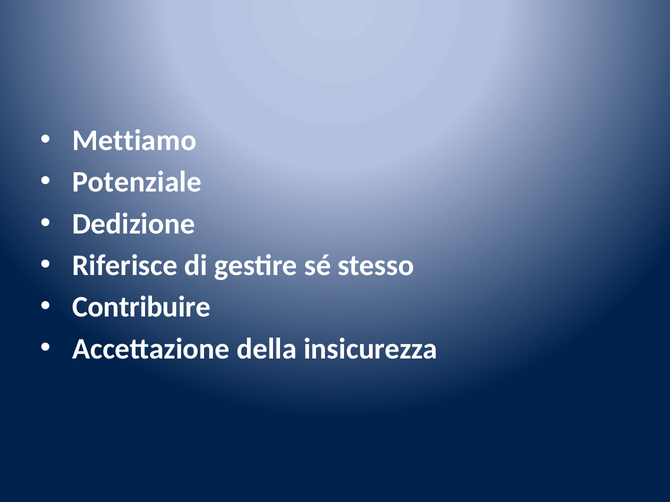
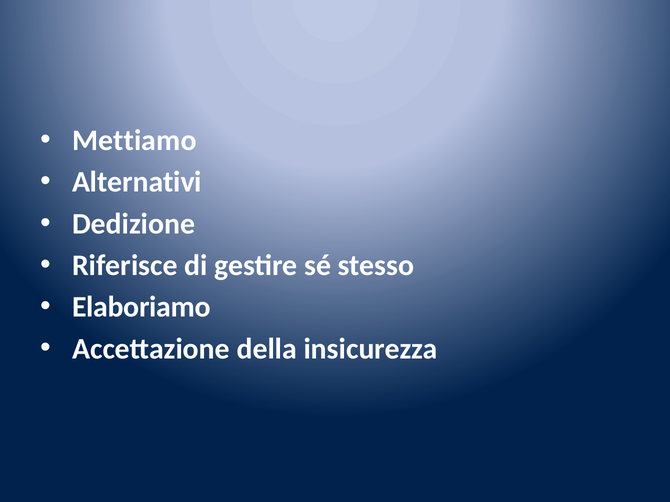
Potenziale: Potenziale -> Alternativi
Contribuire: Contribuire -> Elaboriamo
